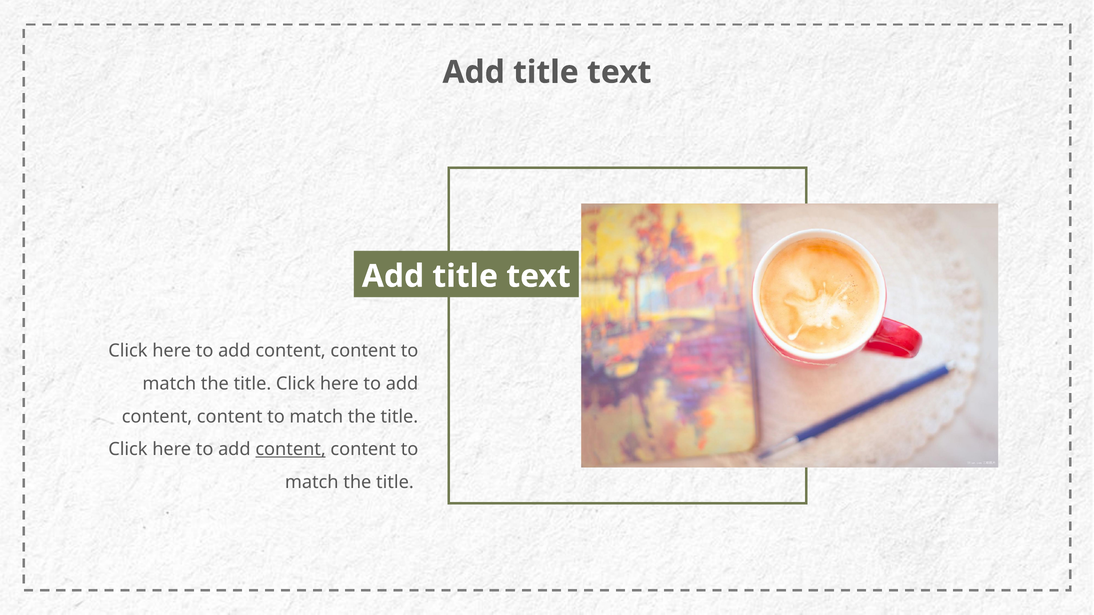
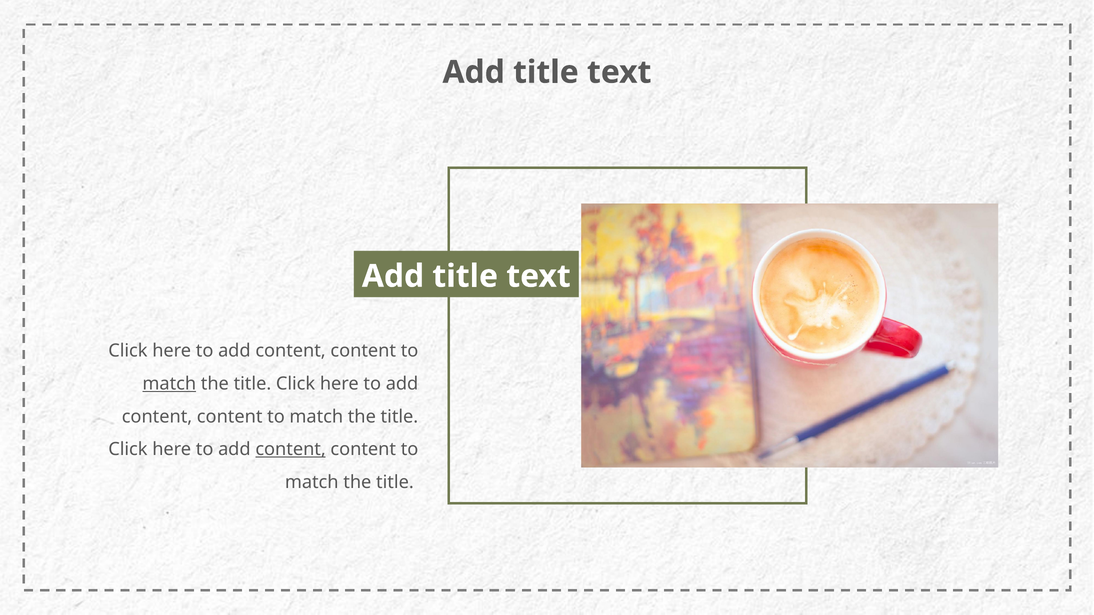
match at (169, 384) underline: none -> present
